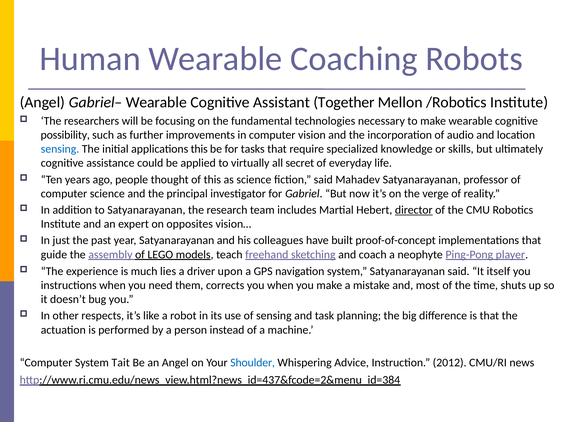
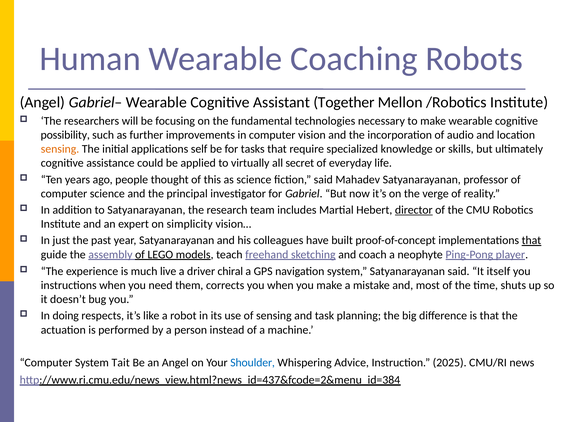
sensing at (60, 149) colour: blue -> orange
applications this: this -> self
opposites: opposites -> simplicity
that at (531, 241) underline: none -> present
lies: lies -> live
upon: upon -> chiral
other: other -> doing
2012: 2012 -> 2025
